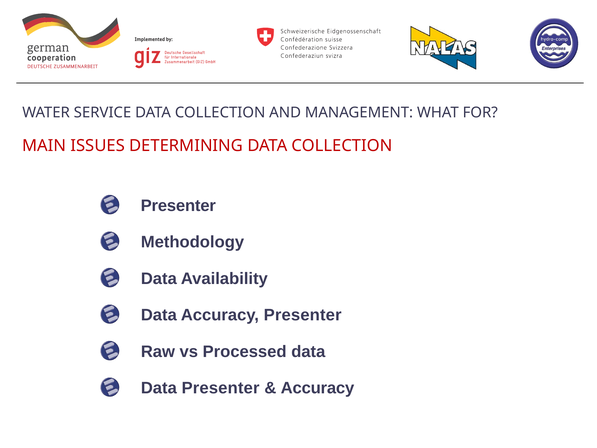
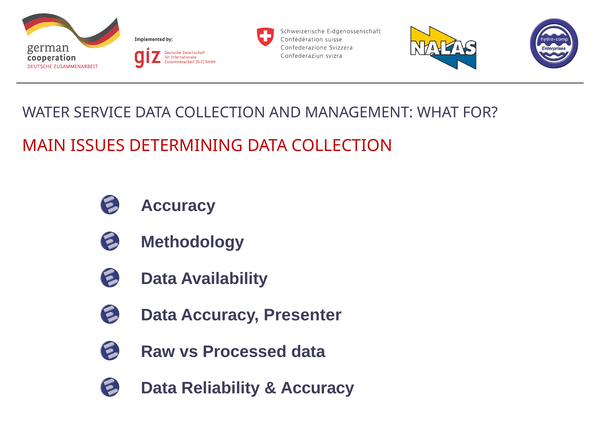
Presenter at (178, 206): Presenter -> Accuracy
Data Presenter: Presenter -> Reliability
